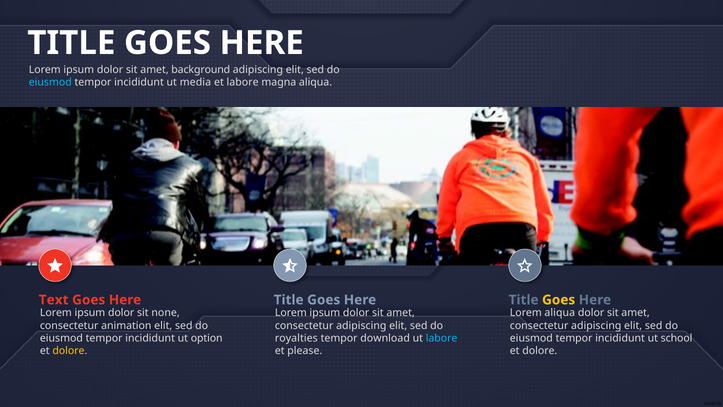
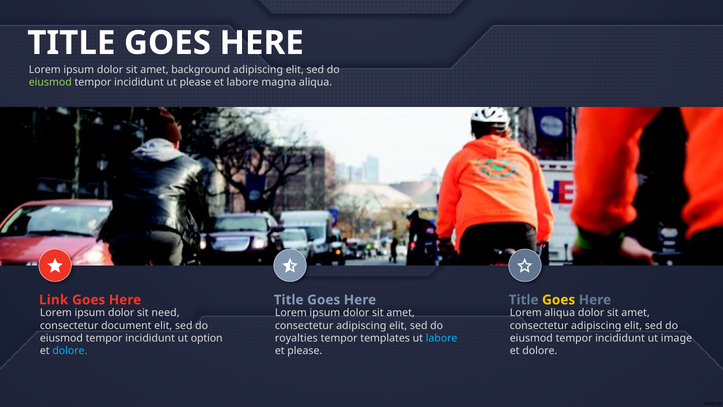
eiusmod at (50, 82) colour: light blue -> light green
ut media: media -> please
Text: Text -> Link
none: none -> need
animation: animation -> document
download: download -> templates
school: school -> image
dolore at (70, 351) colour: yellow -> light blue
